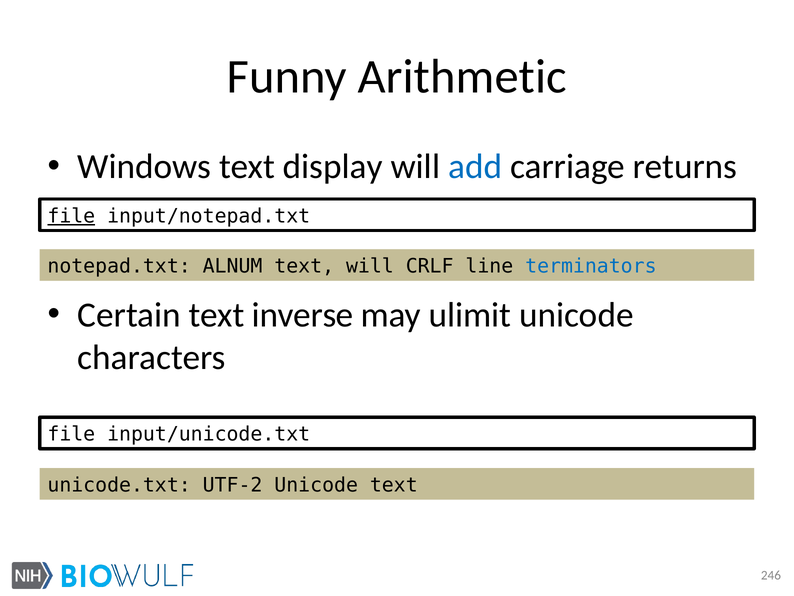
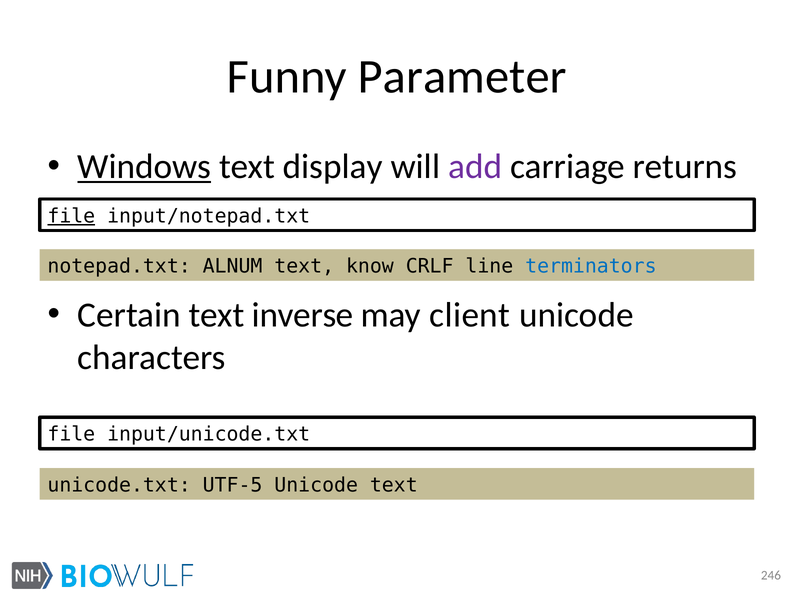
Arithmetic: Arithmetic -> Parameter
Windows underline: none -> present
add colour: blue -> purple
text will: will -> know
ulimit: ulimit -> client
UTF-2: UTF-2 -> UTF-5
